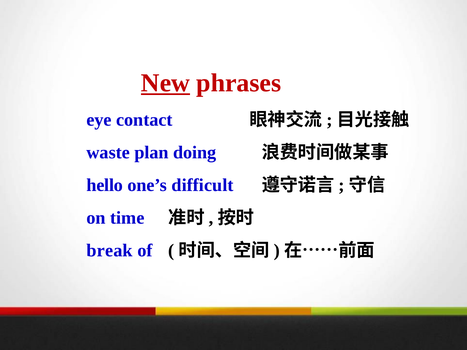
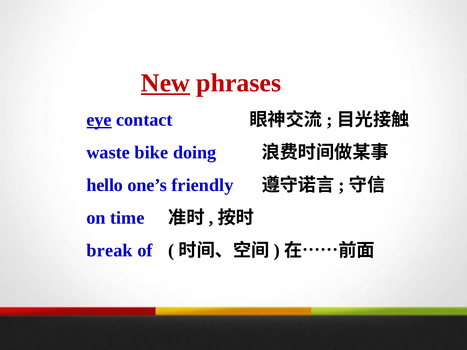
eye underline: none -> present
plan: plan -> bike
difficult: difficult -> friendly
